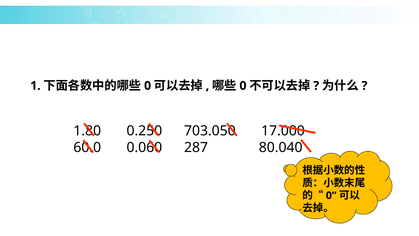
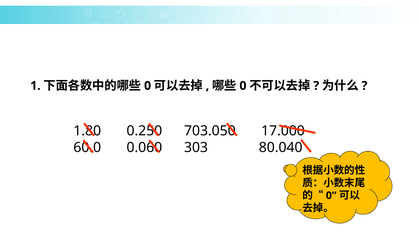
287: 287 -> 303
